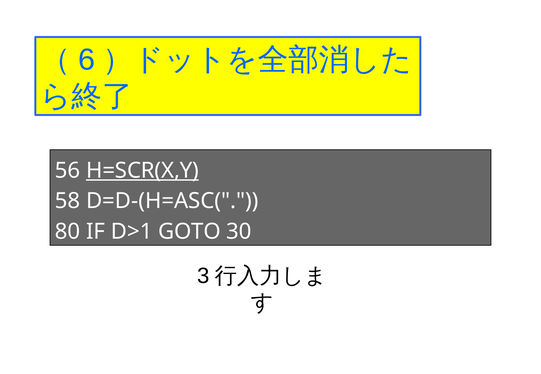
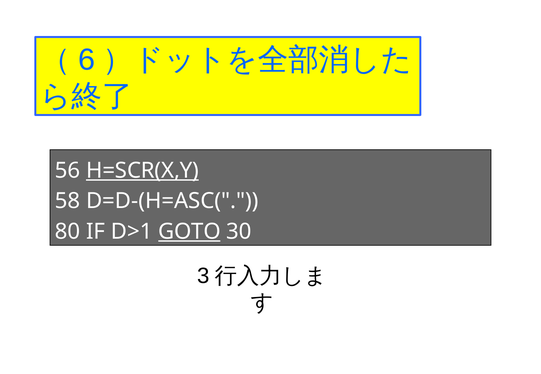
GOTO underline: none -> present
